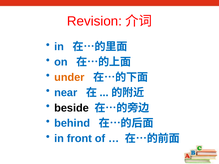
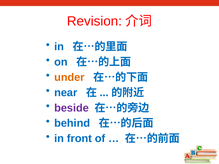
beside colour: black -> purple
